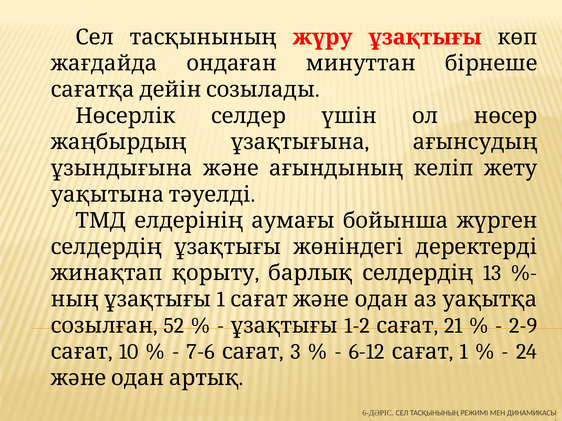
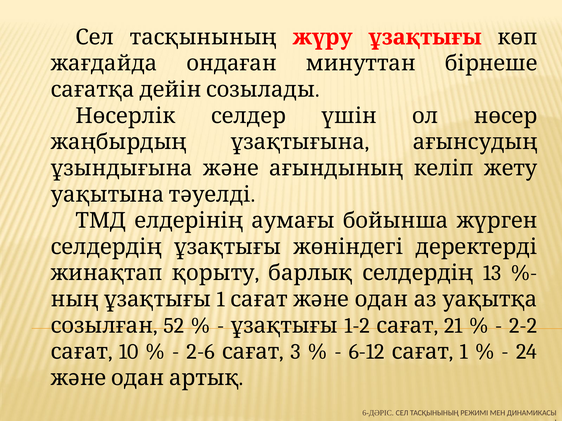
2-9: 2-9 -> 2-2
7-6: 7-6 -> 2-6
